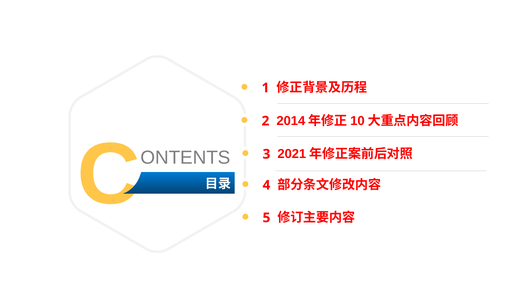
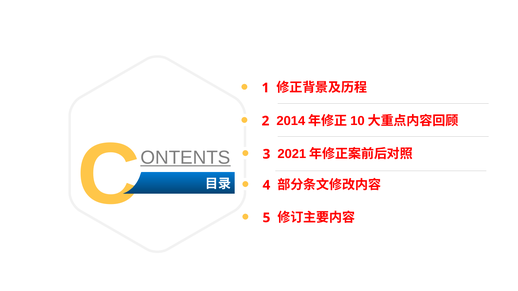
ONTENTS underline: none -> present
